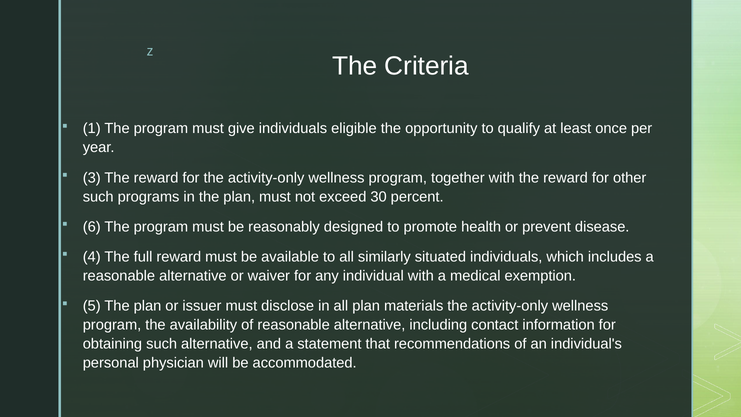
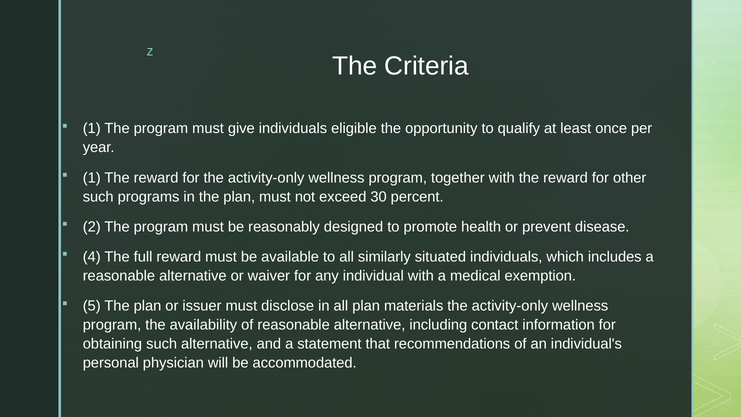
3 at (92, 178): 3 -> 1
6: 6 -> 2
